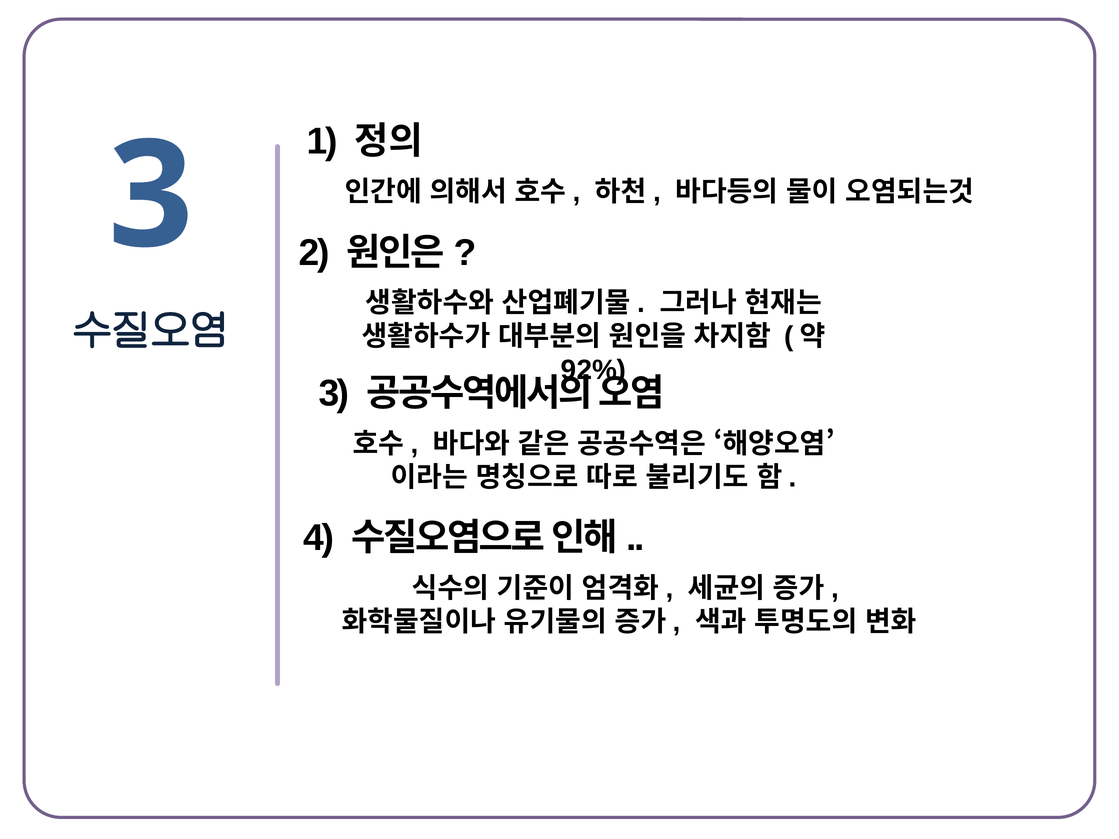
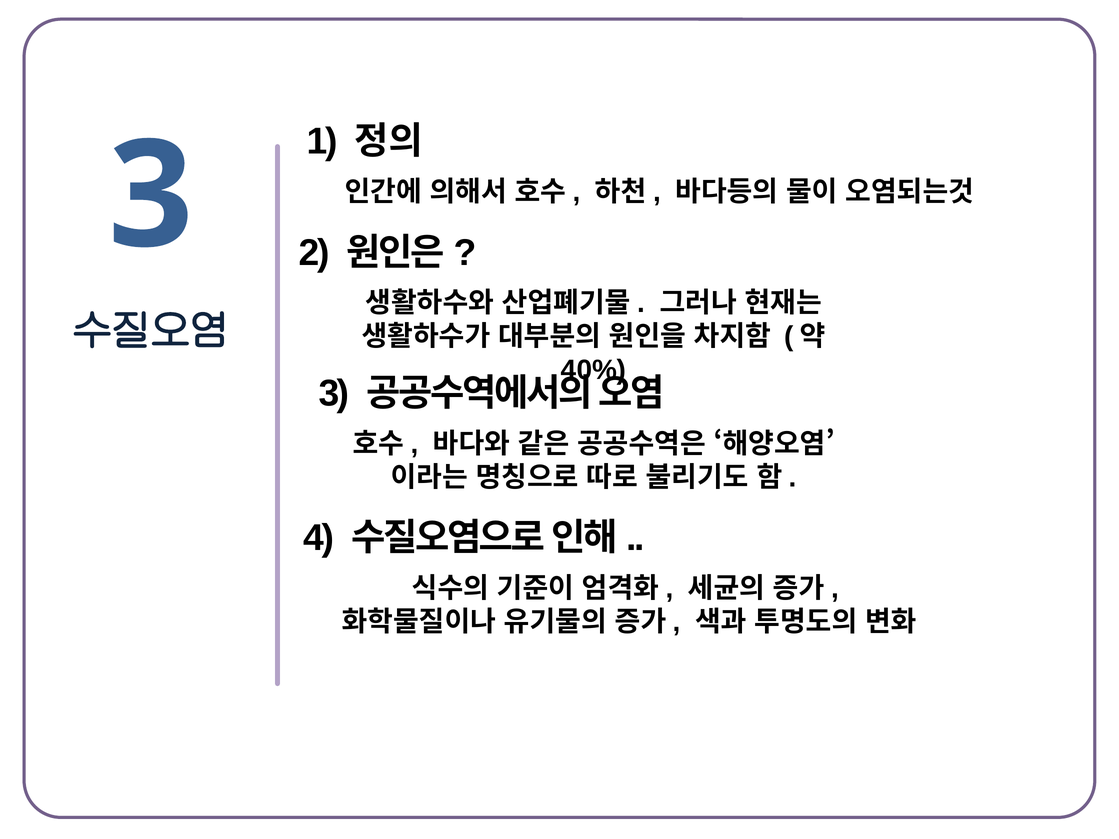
92%: 92% -> 40%
